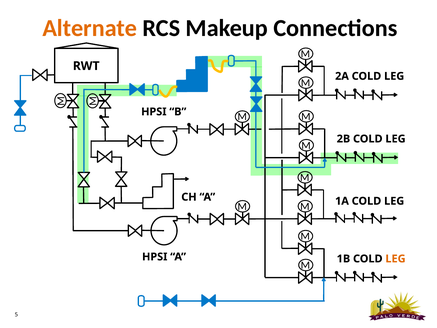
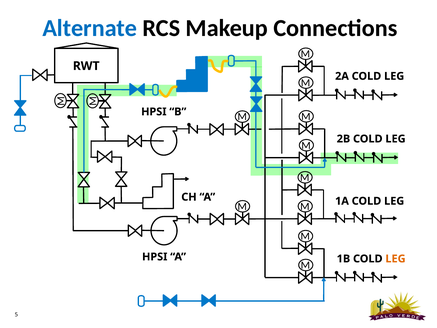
Alternate colour: orange -> blue
